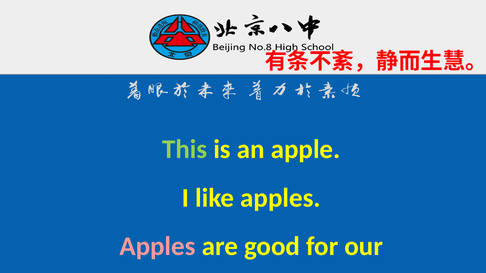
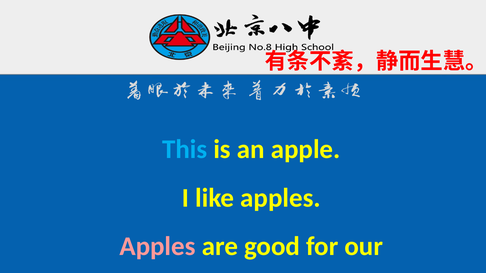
This colour: light green -> light blue
